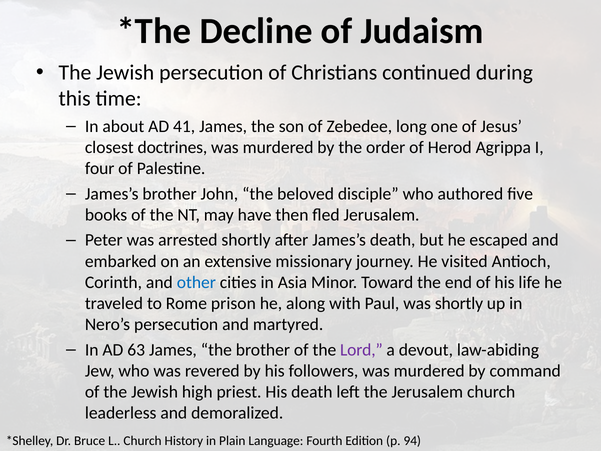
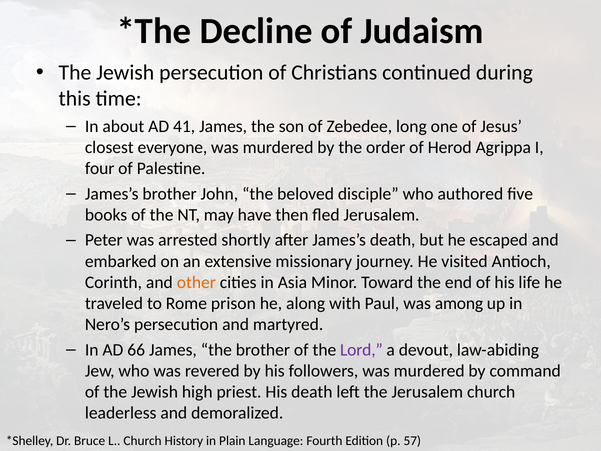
doctrines: doctrines -> everyone
other colour: blue -> orange
was shortly: shortly -> among
63: 63 -> 66
94: 94 -> 57
